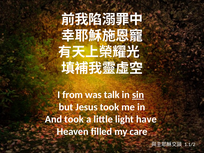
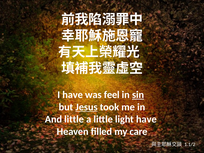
I from: from -> have
talk: talk -> feel
Jesus underline: none -> present
And took: took -> little
